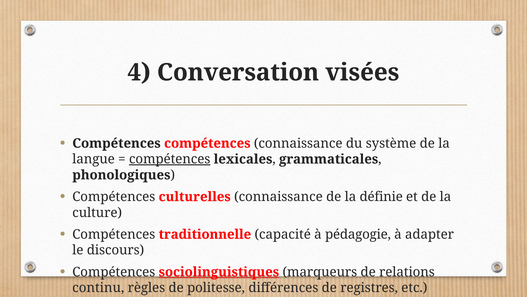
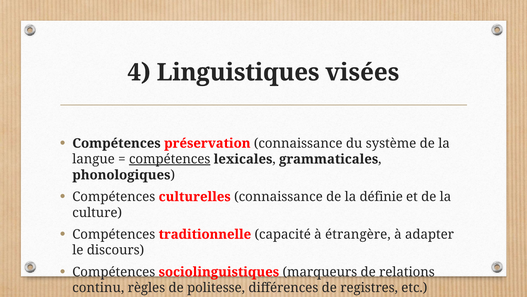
Conversation: Conversation -> Linguistiques
Compétences compétences: compétences -> préservation
pédagogie: pédagogie -> étrangère
sociolinguistiques underline: present -> none
